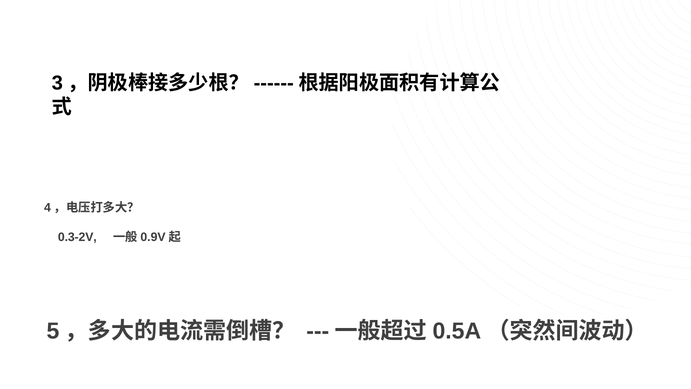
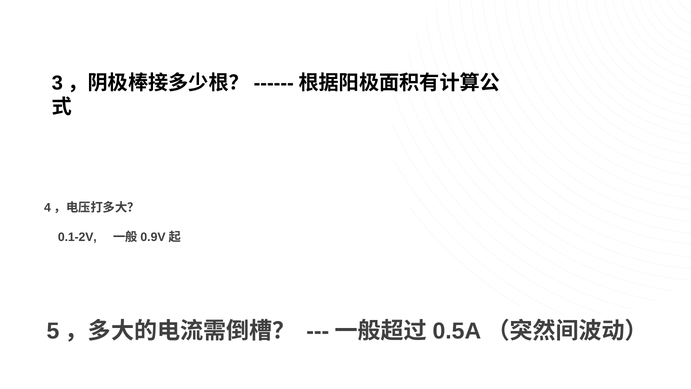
0.3-2V: 0.3-2V -> 0.1-2V
